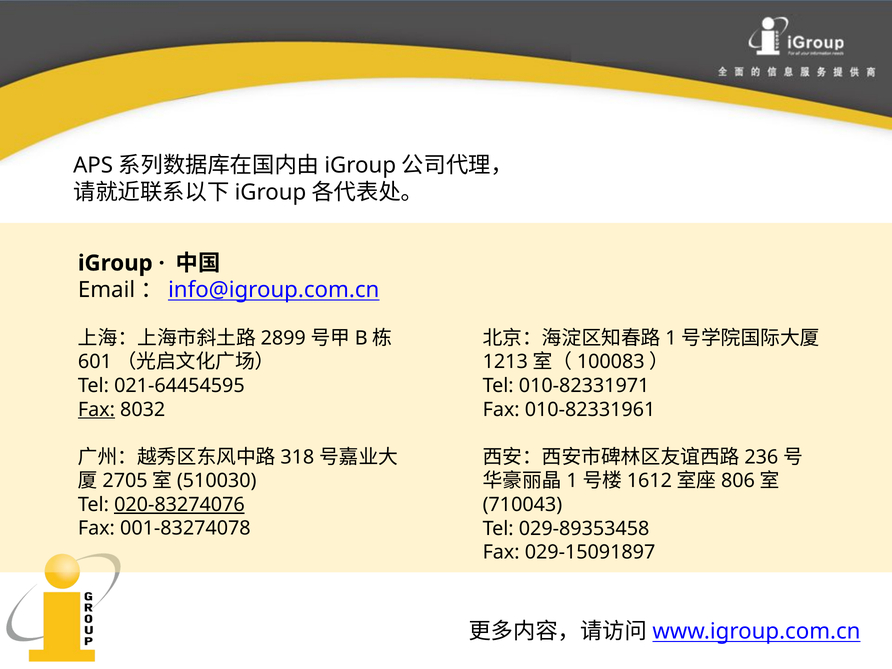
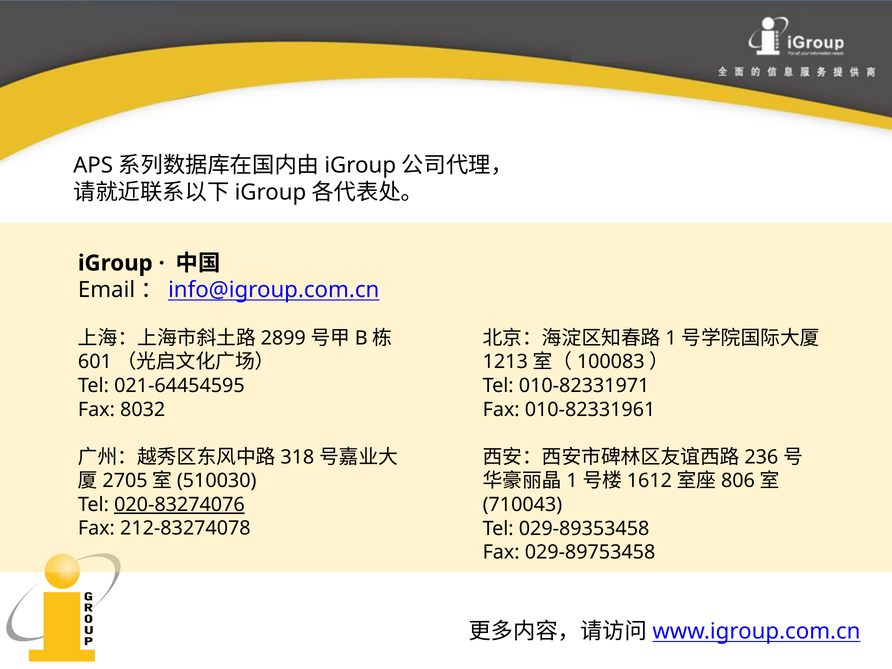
Fax at (96, 410) underline: present -> none
001-83274078: 001-83274078 -> 212-83274078
029-15091897: 029-15091897 -> 029-89753458
